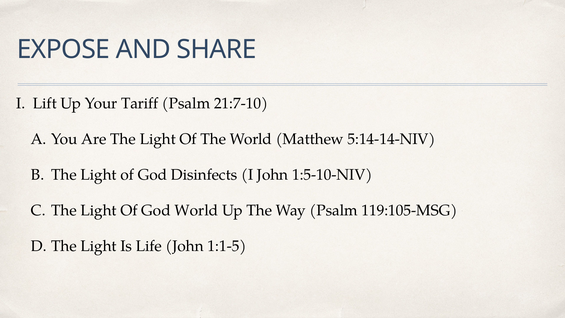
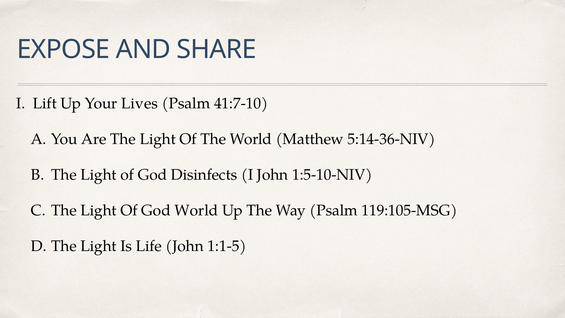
Tariff: Tariff -> Lives
21:7-10: 21:7-10 -> 41:7-10
5:14-14-NIV: 5:14-14-NIV -> 5:14-36-NIV
